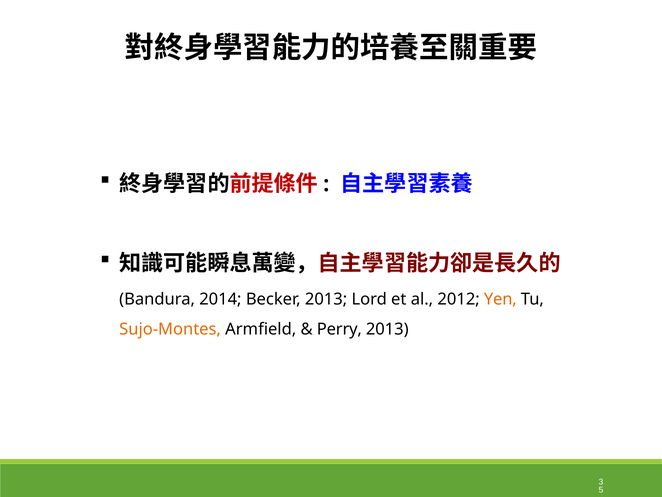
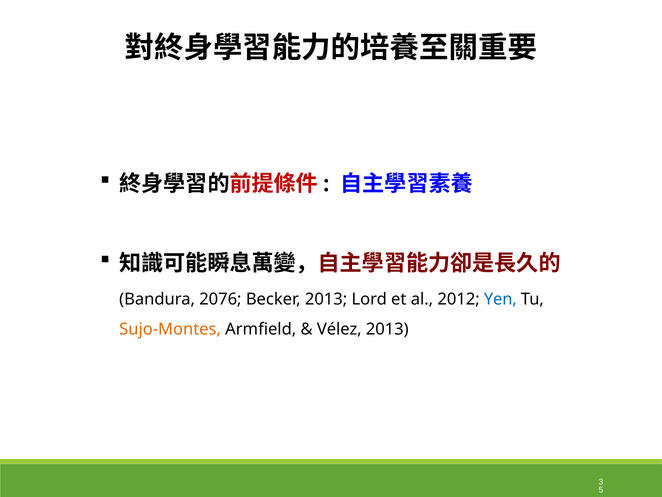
2014: 2014 -> 2076
Yen colour: orange -> blue
Perry: Perry -> Vélez
